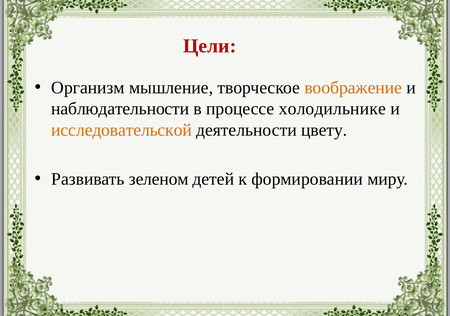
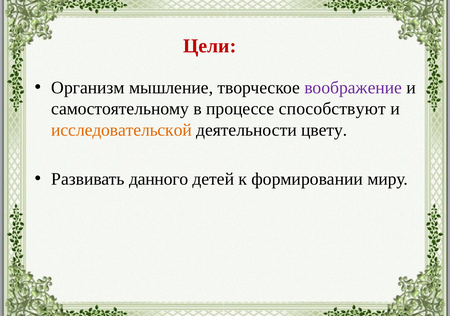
воображение colour: orange -> purple
наблюдательности: наблюдательности -> самостоятельному
холодильнике: холодильнике -> способствуют
зеленом: зеленом -> данного
